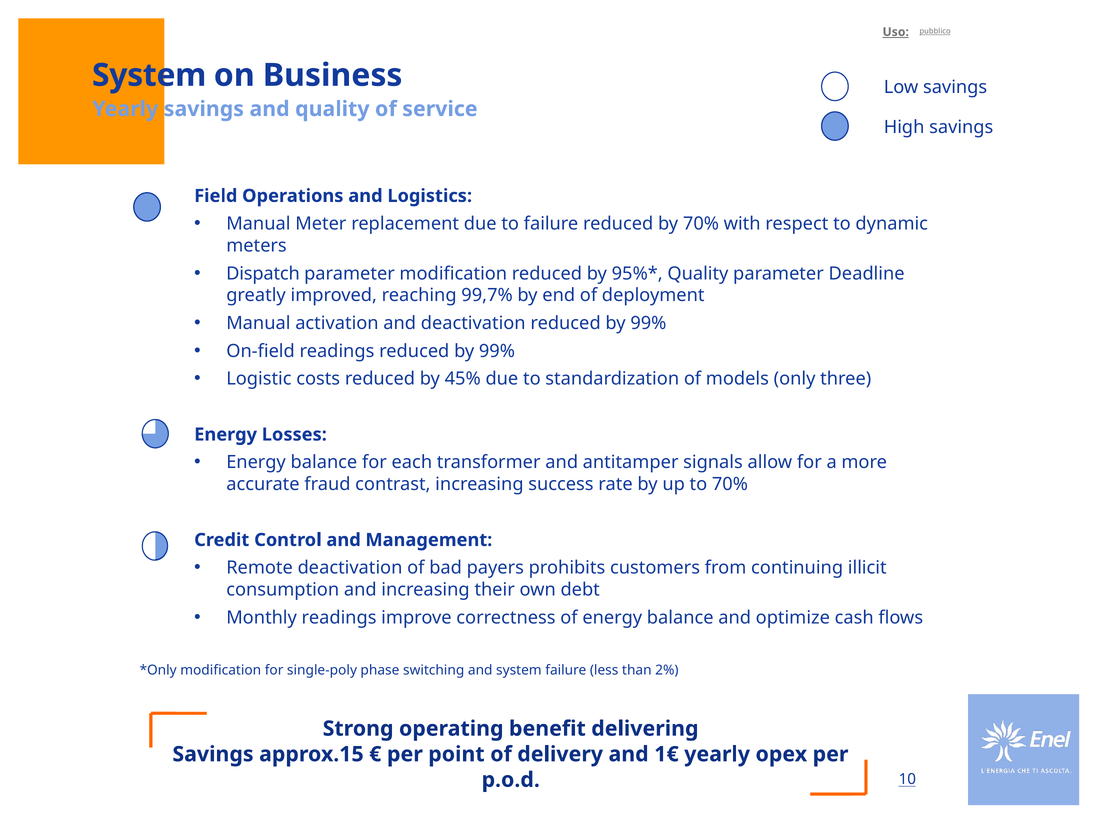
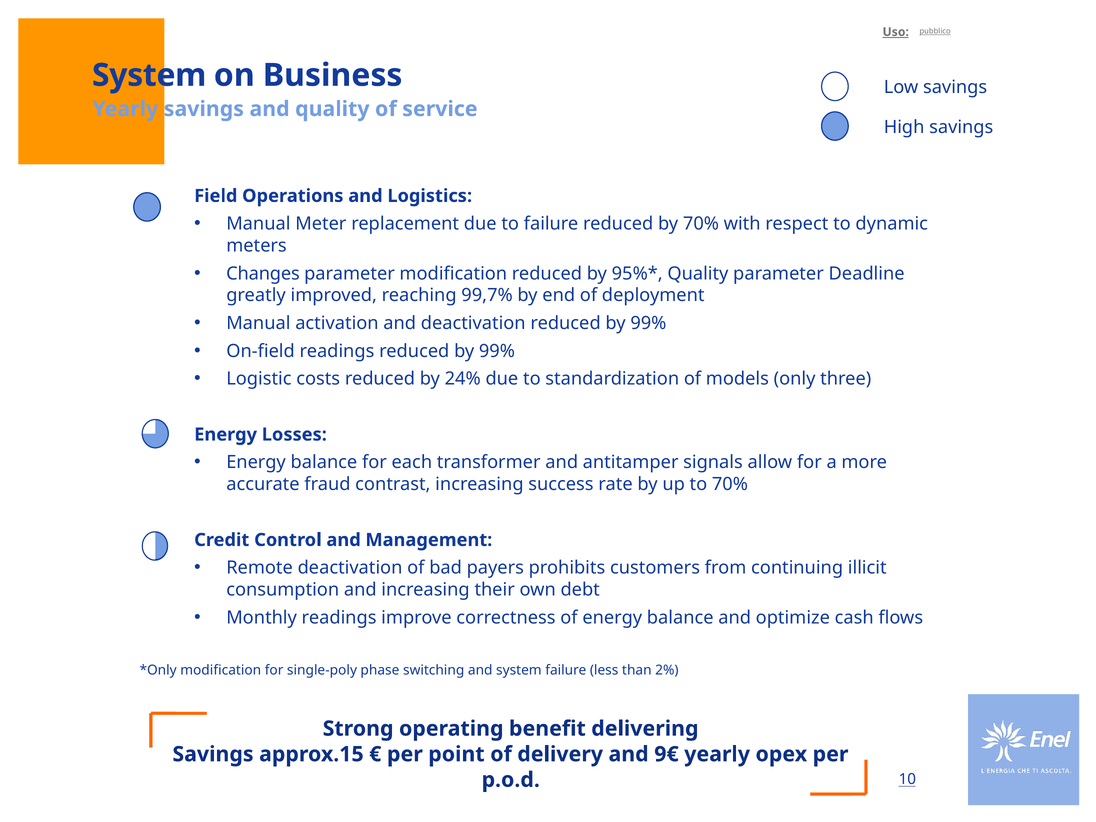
Dispatch: Dispatch -> Changes
45%: 45% -> 24%
1€: 1€ -> 9€
